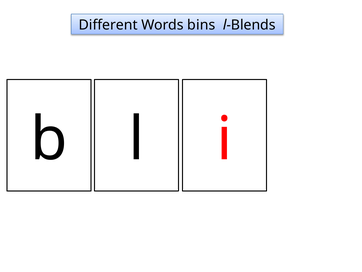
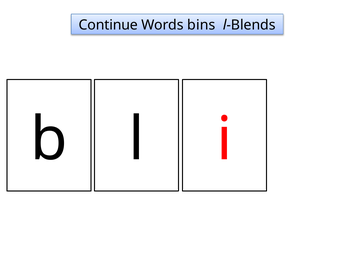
Different: Different -> Continue
